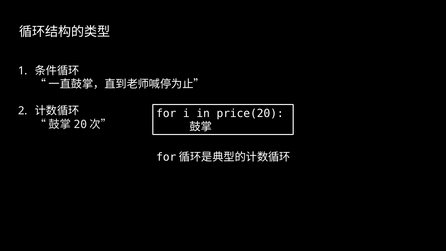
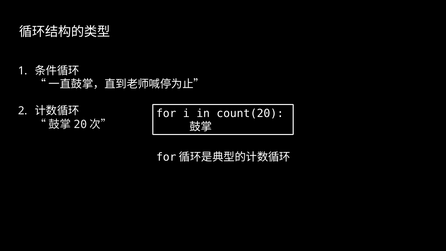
price(20: price(20 -> count(20
